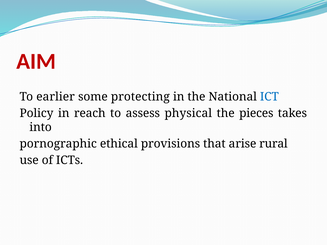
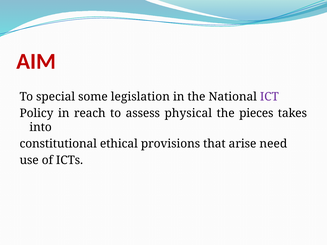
earlier: earlier -> special
protecting: protecting -> legislation
ICT colour: blue -> purple
pornographic: pornographic -> constitutional
rural: rural -> need
